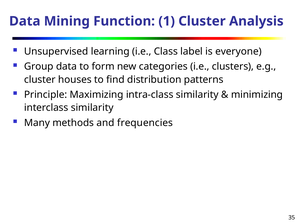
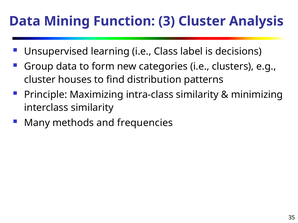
1: 1 -> 3
everyone: everyone -> decisions
